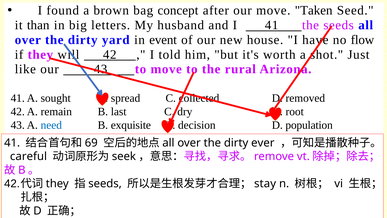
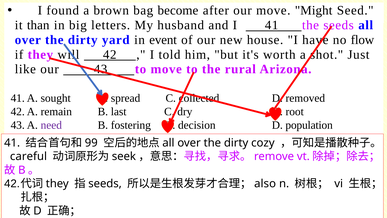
concept: concept -> become
Taken: Taken -> Might
need colour: blue -> purple
exquisite: exquisite -> fostering
69: 69 -> 99
ever: ever -> cozy
stay: stay -> also
